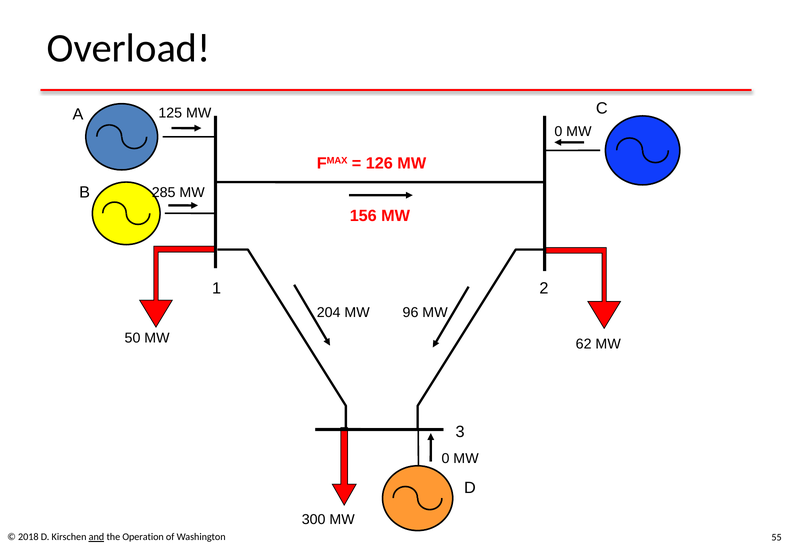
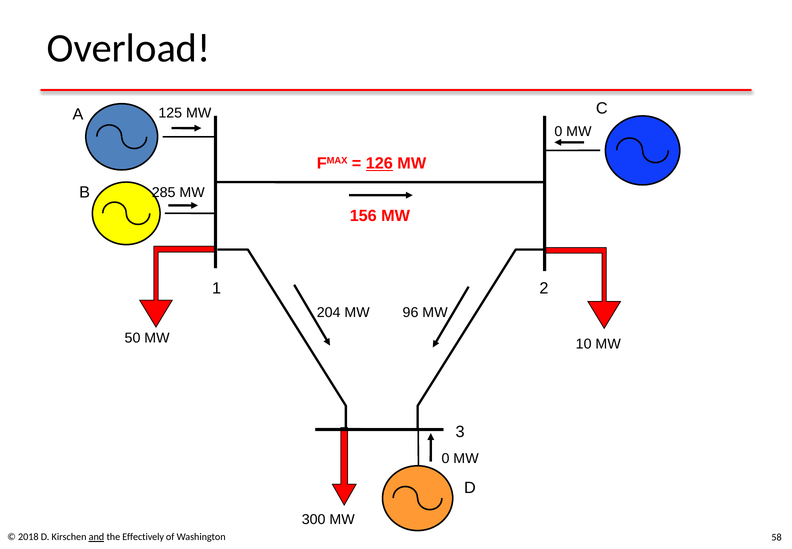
126 underline: none -> present
62: 62 -> 10
Operation: Operation -> Effectively
55: 55 -> 58
